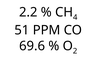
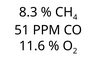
2.2: 2.2 -> 8.3
69.6: 69.6 -> 11.6
